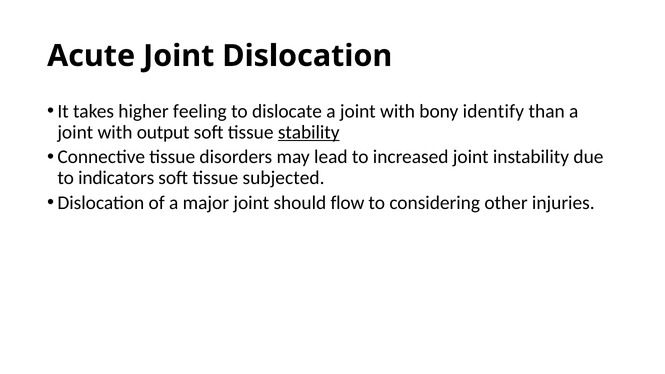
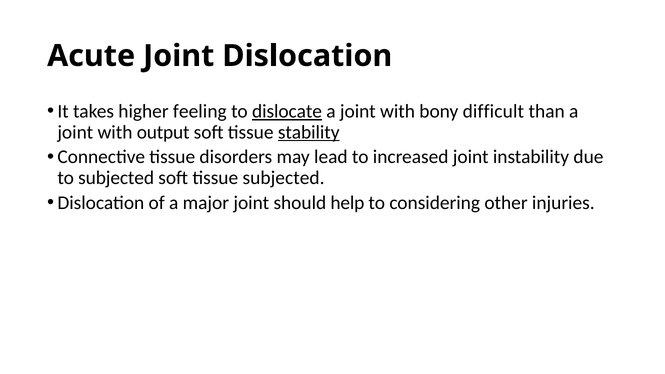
dislocate underline: none -> present
identify: identify -> difficult
to indicators: indicators -> subjected
flow: flow -> help
